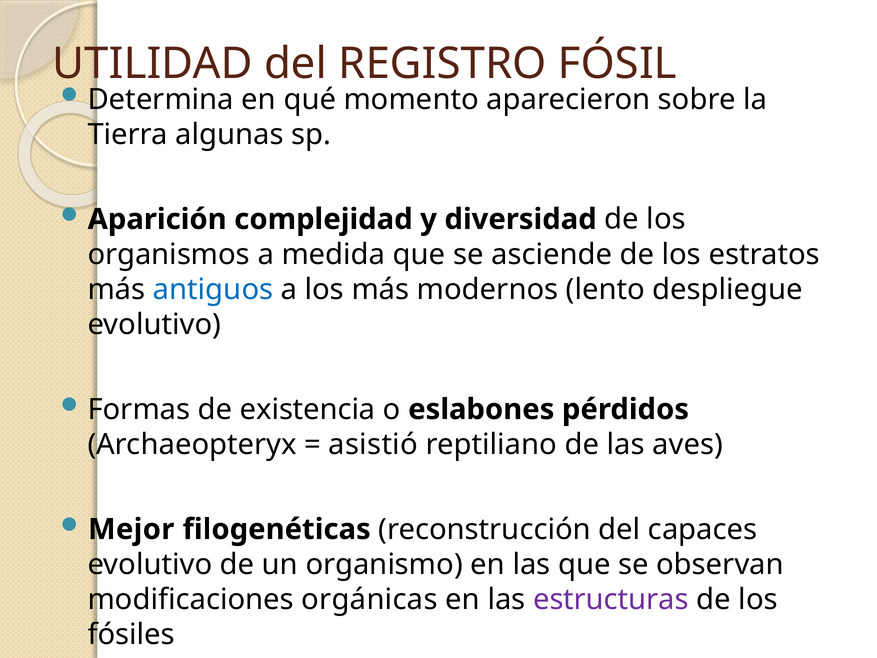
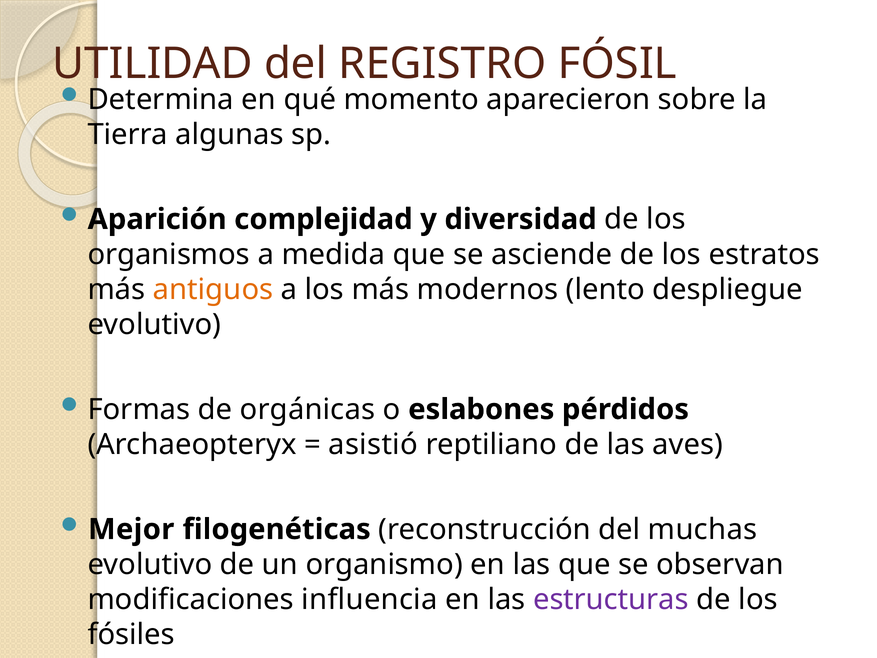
antiguos colour: blue -> orange
existencia: existencia -> orgánicas
capaces: capaces -> muchas
orgánicas: orgánicas -> influencia
